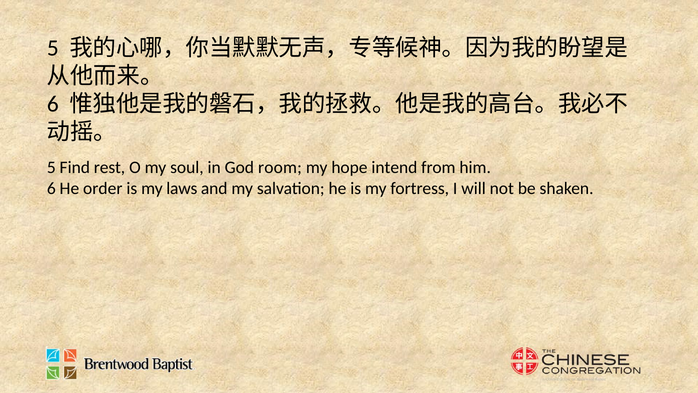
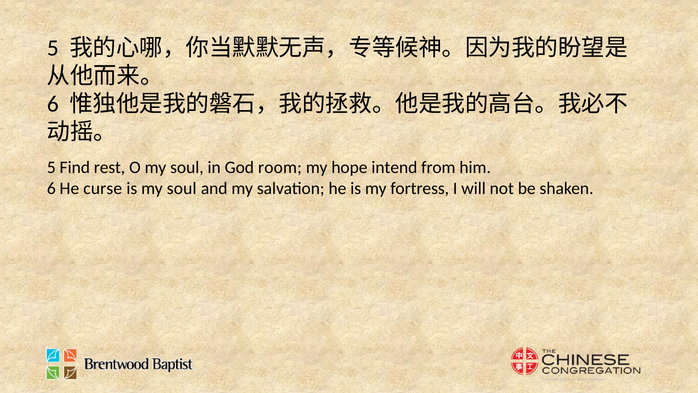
order: order -> curse
is my laws: laws -> soul
